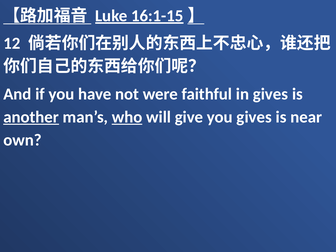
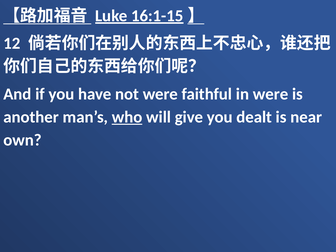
in gives: gives -> were
another underline: present -> none
you gives: gives -> dealt
